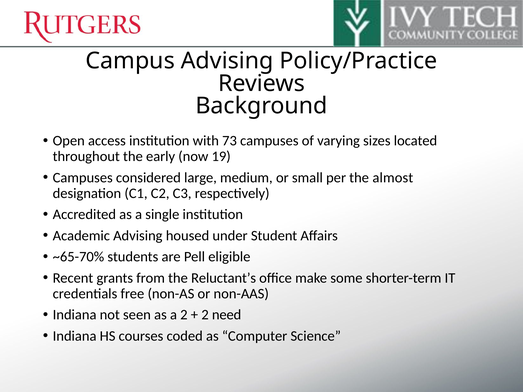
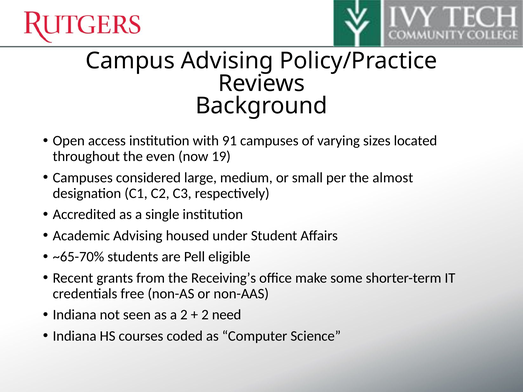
73: 73 -> 91
early: early -> even
Reluctant’s: Reluctant’s -> Receiving’s
